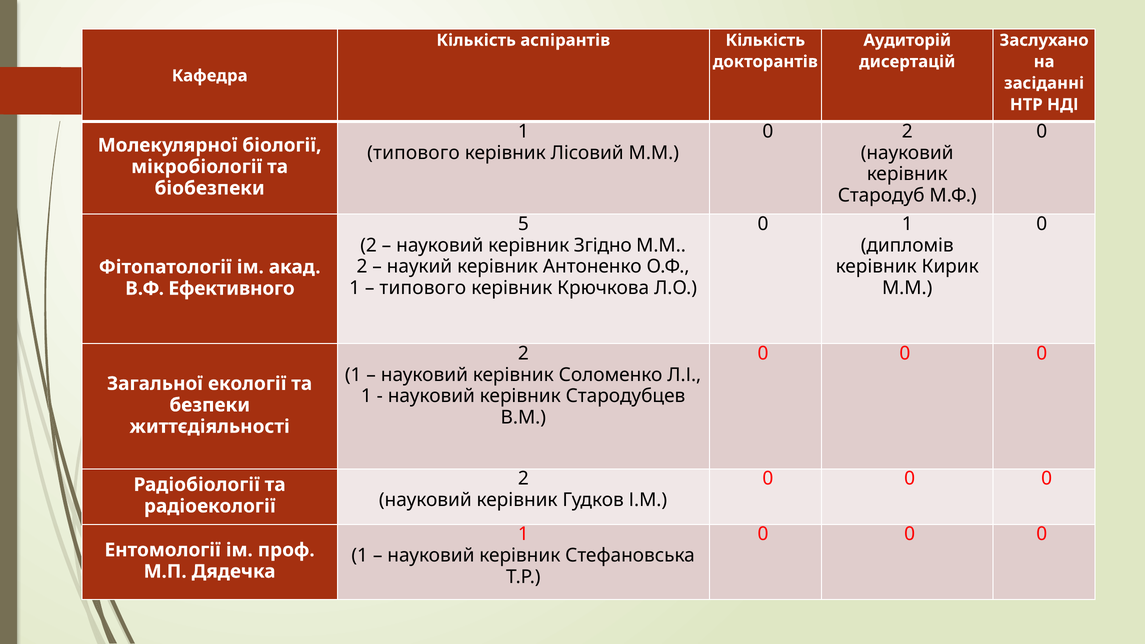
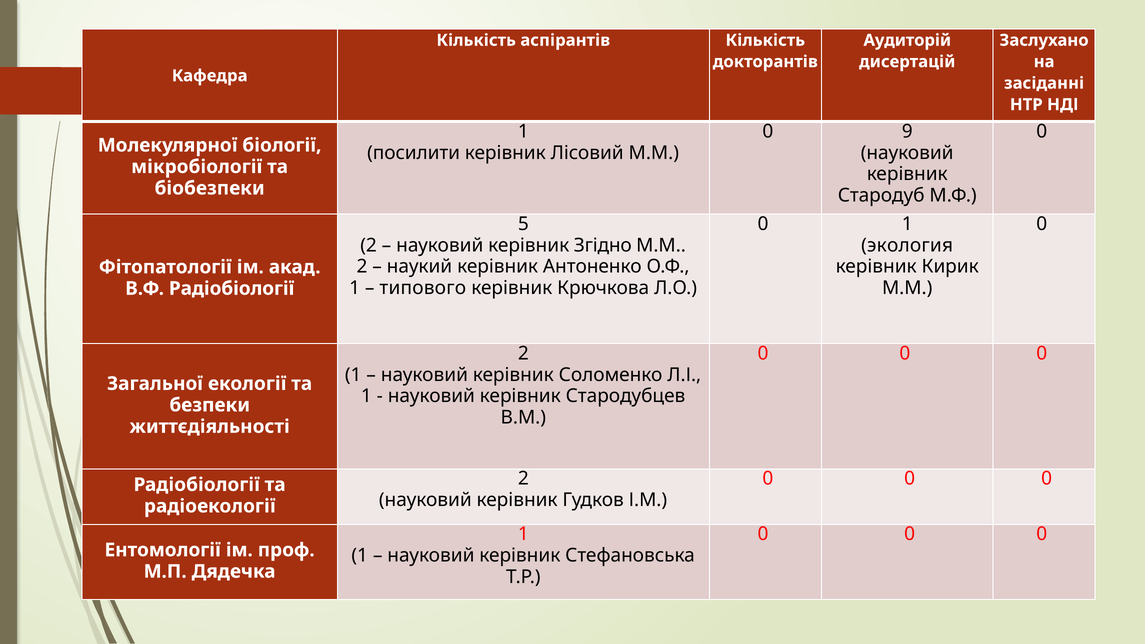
0 2: 2 -> 9
типового at (413, 153): типового -> посилити
дипломів: дипломів -> экология
В.Ф Ефективного: Ефективного -> Радіобіології
